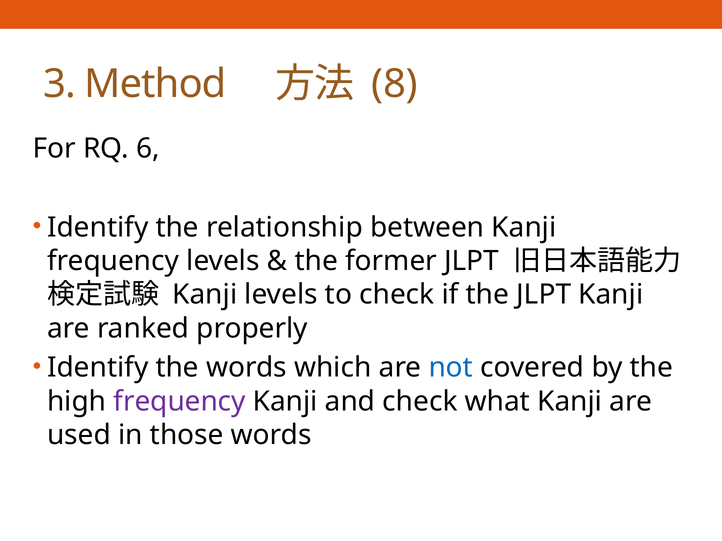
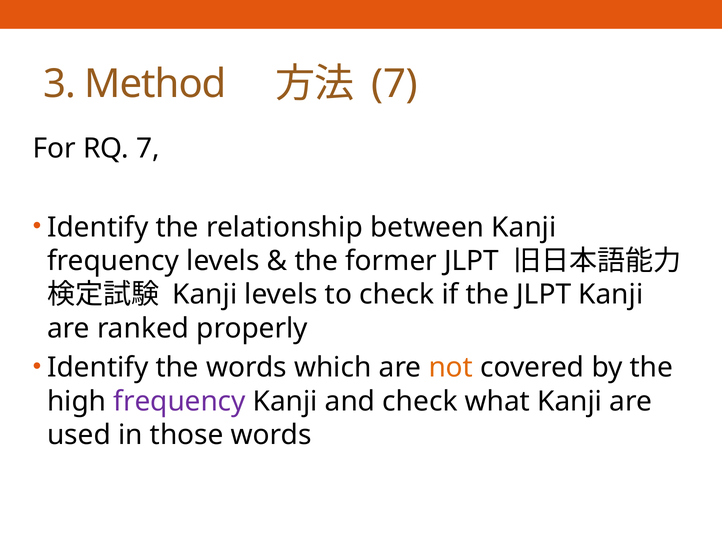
8 at (394, 84): 8 -> 7
RQ 6: 6 -> 7
not colour: blue -> orange
